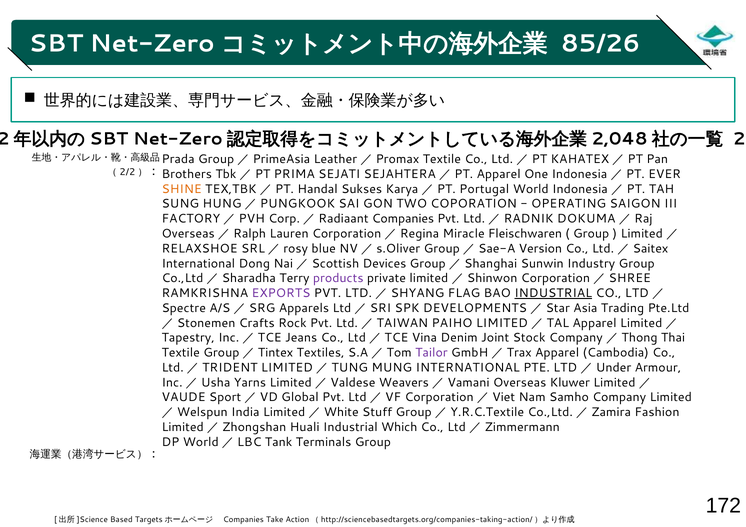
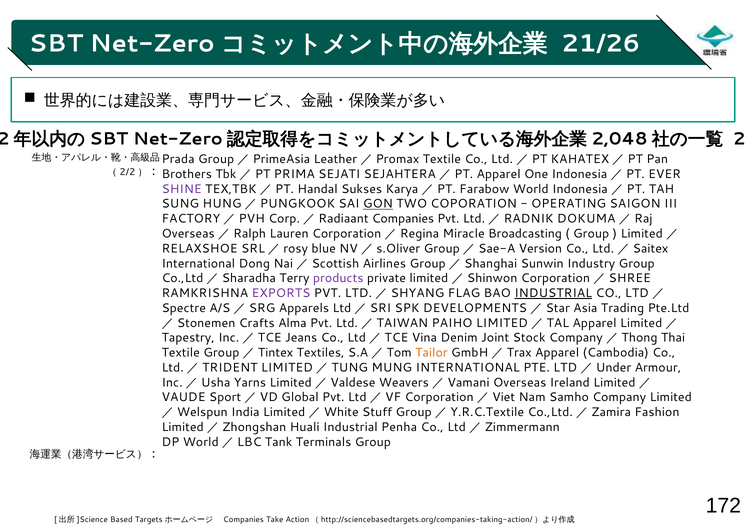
85/26: 85/26 -> 21/26
SHINE colour: orange -> purple
Portugal: Portugal -> Farabow
GON underline: none -> present
Fleischwaren: Fleischwaren -> Broadcasting
Devices: Devices -> Airlines
Rock: Rock -> Alma
Tailor colour: purple -> orange
Kluwer: Kluwer -> Ireland
Which: Which -> Penha
